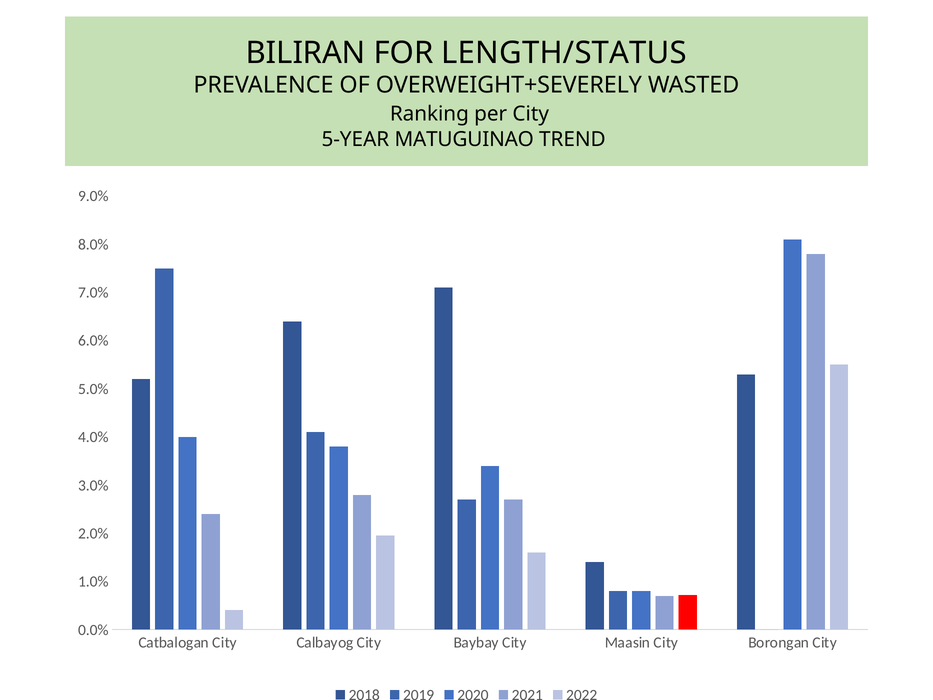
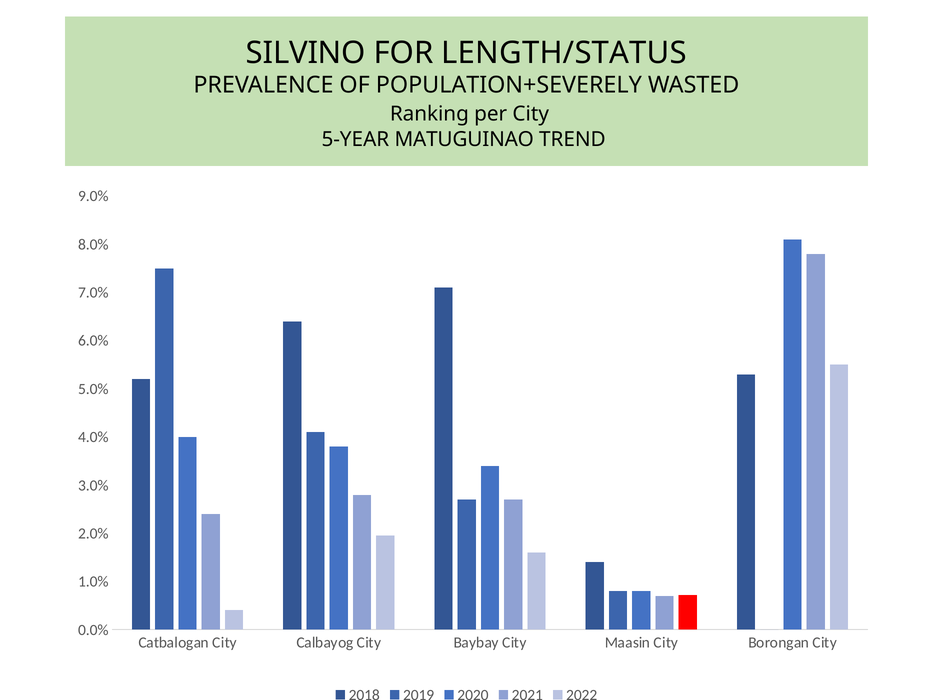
BILIRAN: BILIRAN -> SILVINO
OVERWEIGHT+SEVERELY: OVERWEIGHT+SEVERELY -> POPULATION+SEVERELY
